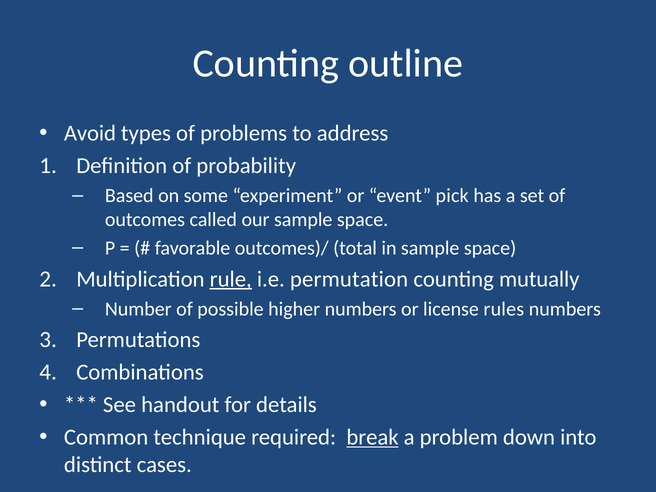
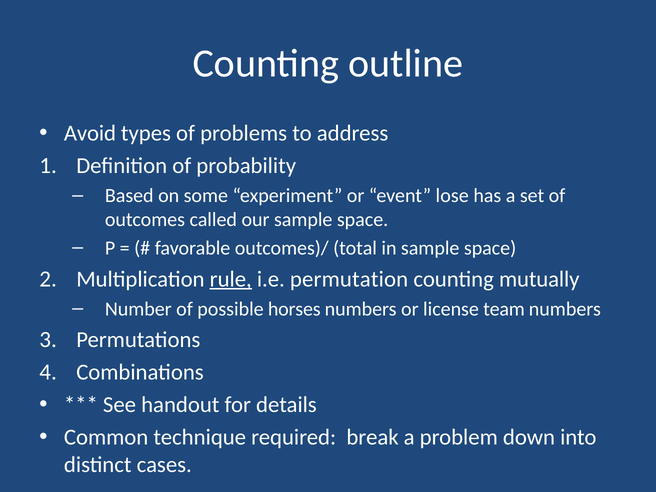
pick: pick -> lose
higher: higher -> horses
rules: rules -> team
break underline: present -> none
